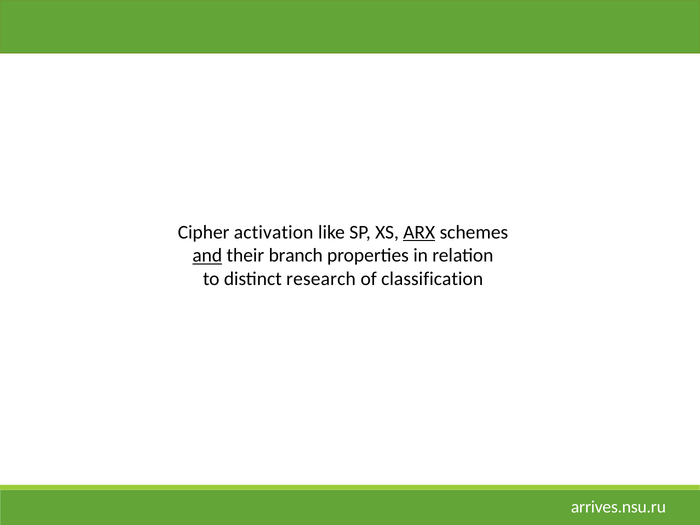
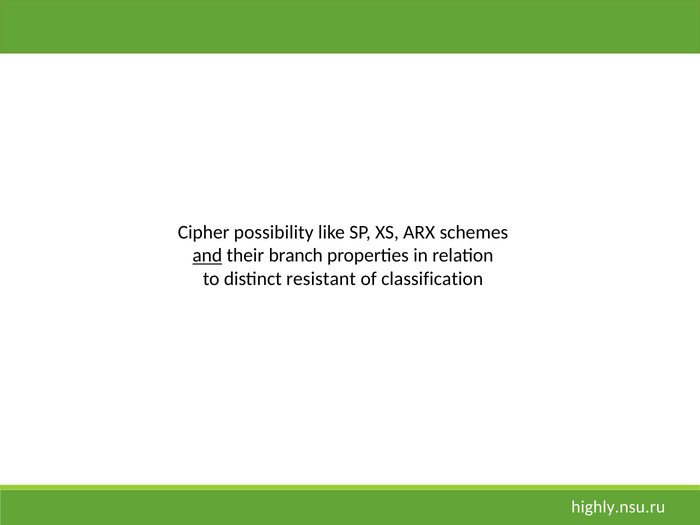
activation: activation -> possibility
ARX underline: present -> none
research: research -> resistant
arrives.nsu.ru: arrives.nsu.ru -> highly.nsu.ru
